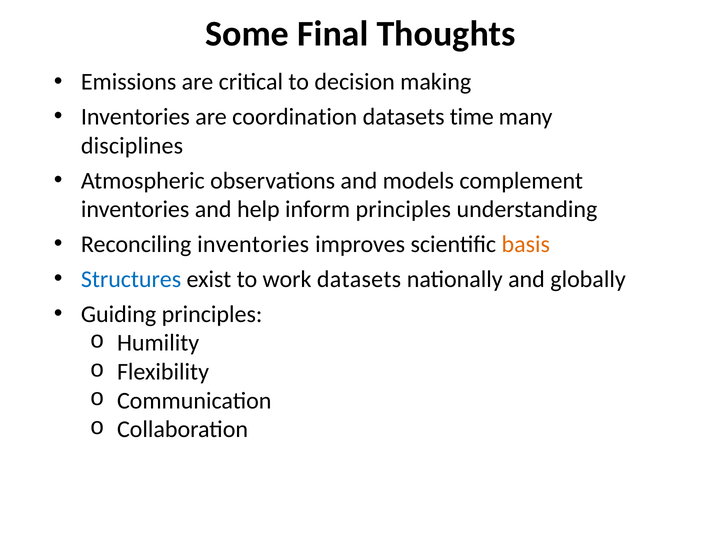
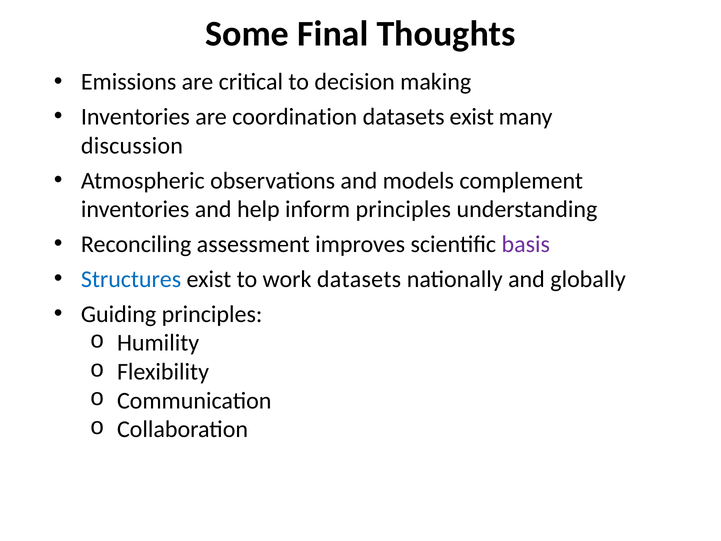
datasets time: time -> exist
disciplines: disciplines -> discussion
Reconciling inventories: inventories -> assessment
basis colour: orange -> purple
